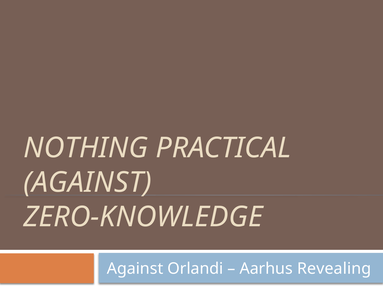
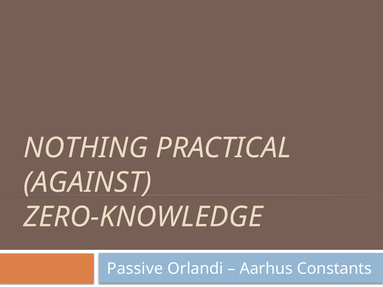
Against at (135, 269): Against -> Passive
Revealing: Revealing -> Constants
